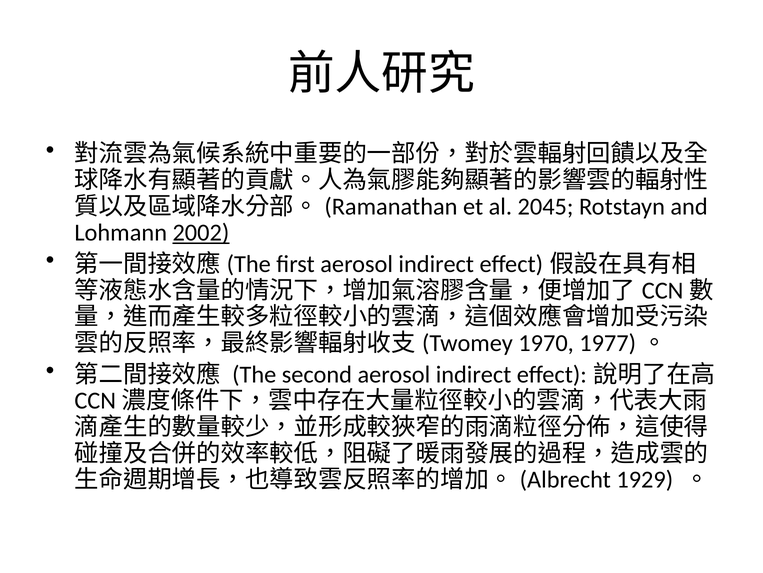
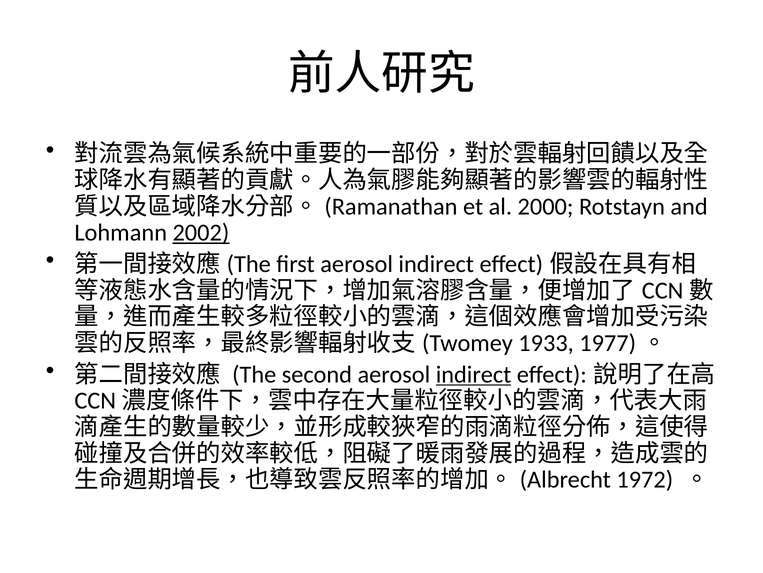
2045: 2045 -> 2000
1970: 1970 -> 1933
indirect at (474, 374) underline: none -> present
1929: 1929 -> 1972
